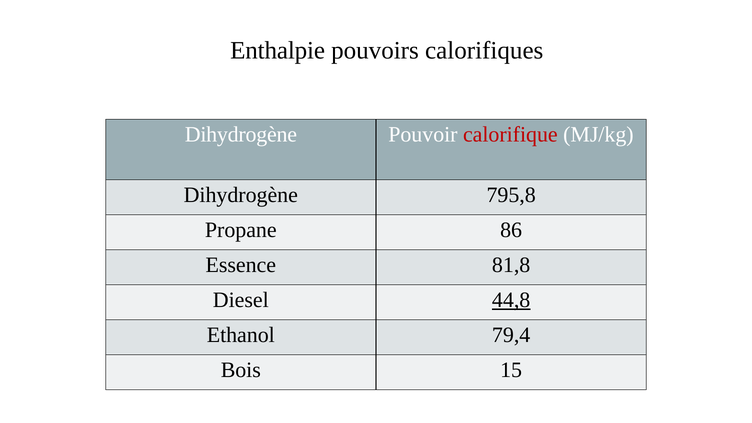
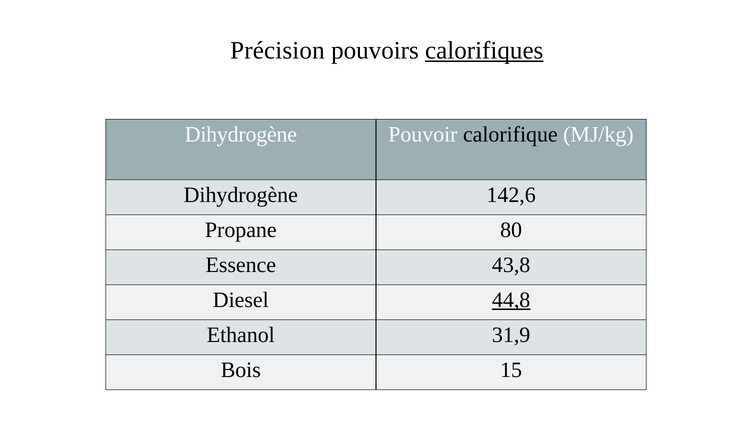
Enthalpie: Enthalpie -> Précision
calorifiques underline: none -> present
calorifique colour: red -> black
795,8: 795,8 -> 142,6
86: 86 -> 80
81,8: 81,8 -> 43,8
79,4: 79,4 -> 31,9
